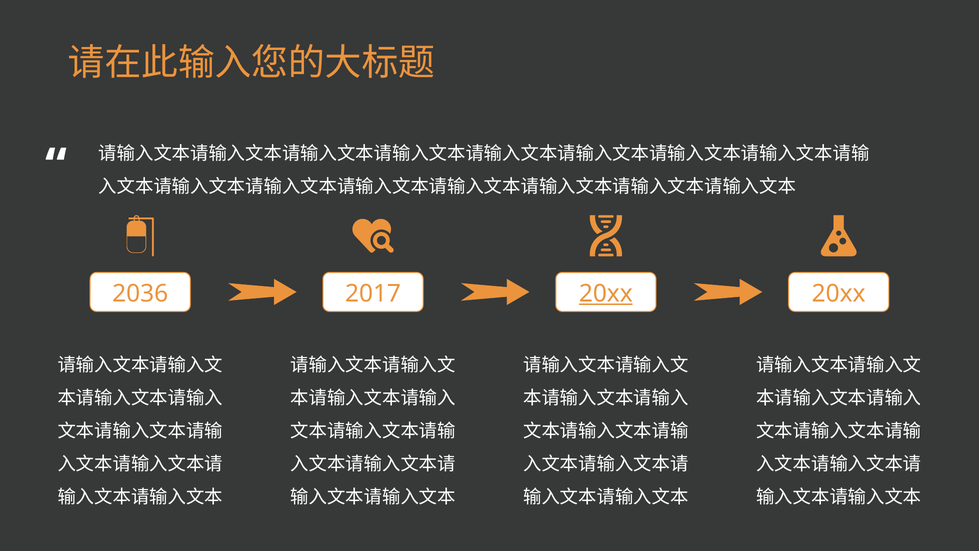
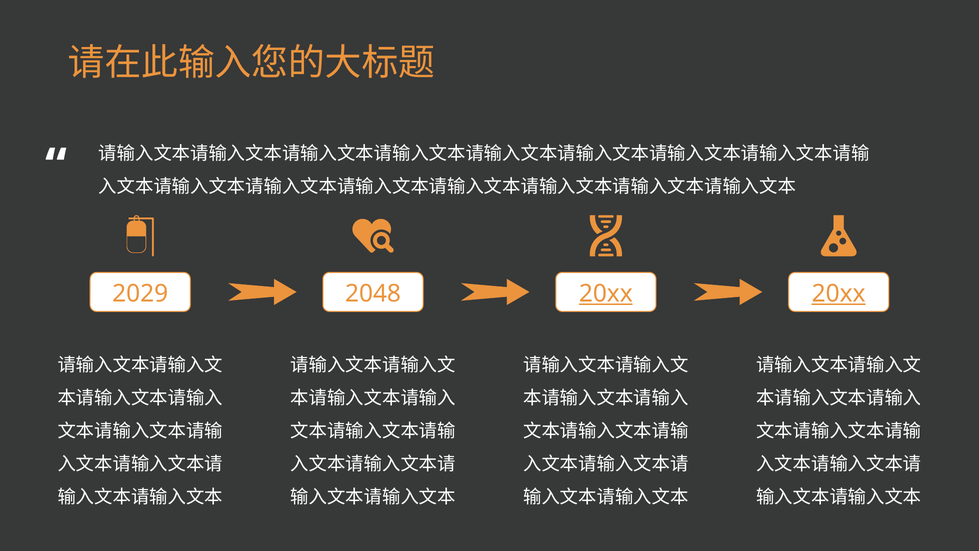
2036: 2036 -> 2029
2017: 2017 -> 2048
20xx at (839, 293) underline: none -> present
